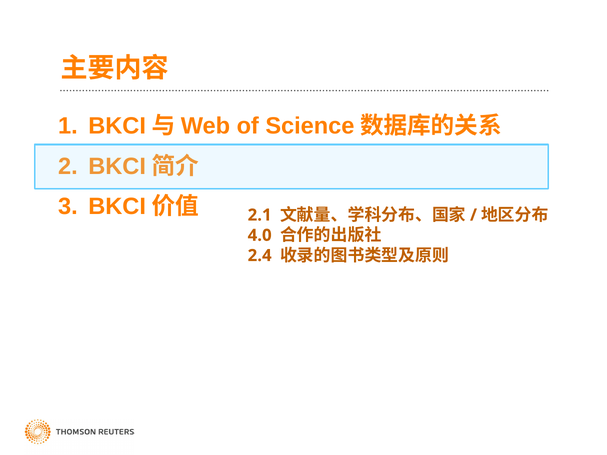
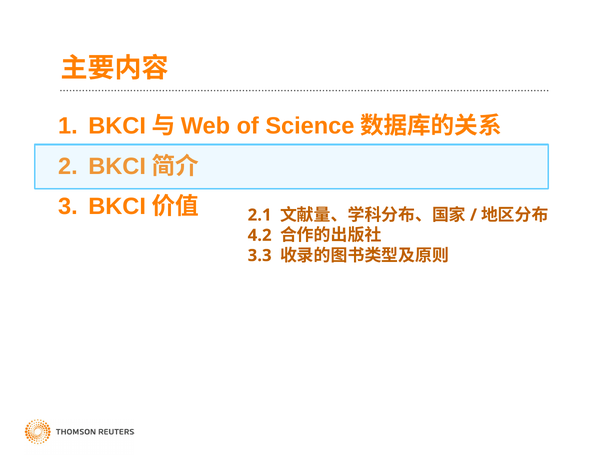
4.0: 4.0 -> 4.2
2.4: 2.4 -> 3.3
